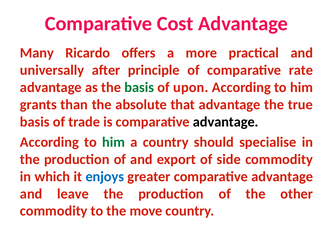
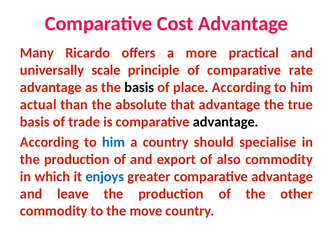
after: after -> scale
basis at (139, 87) colour: green -> black
upon: upon -> place
grants: grants -> actual
him at (114, 142) colour: green -> blue
side: side -> also
